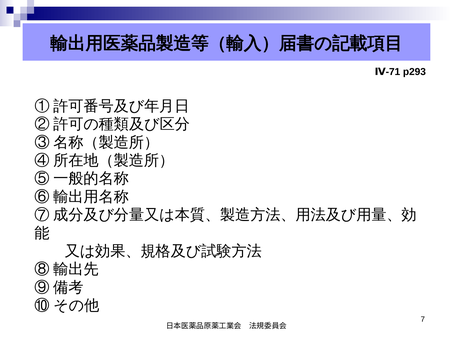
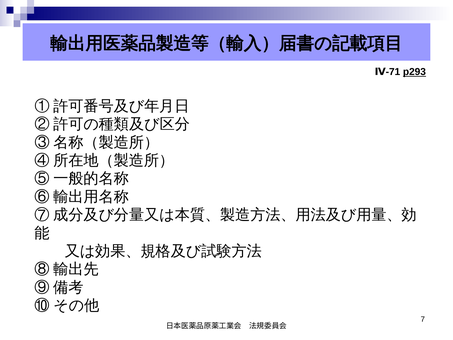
p293 underline: none -> present
